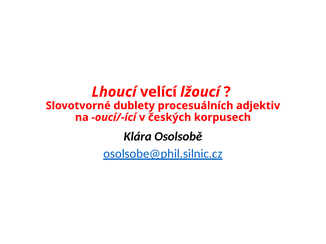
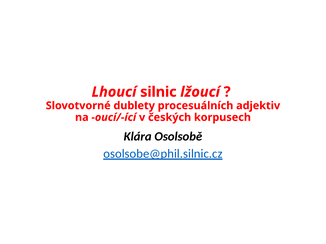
velící: velící -> silnic
